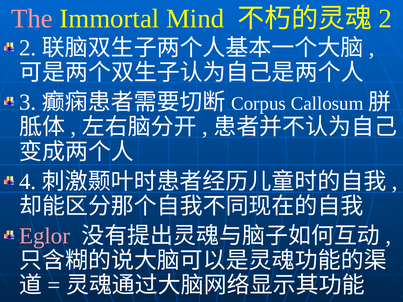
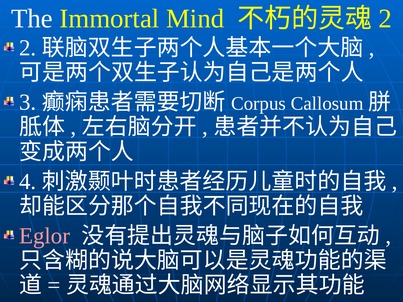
The colour: pink -> white
